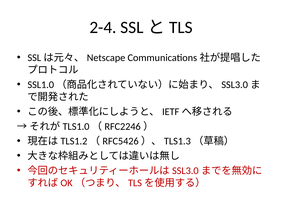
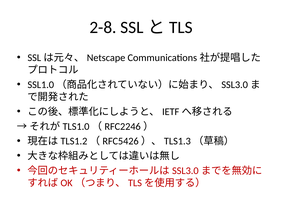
2-4: 2-4 -> 2-8
